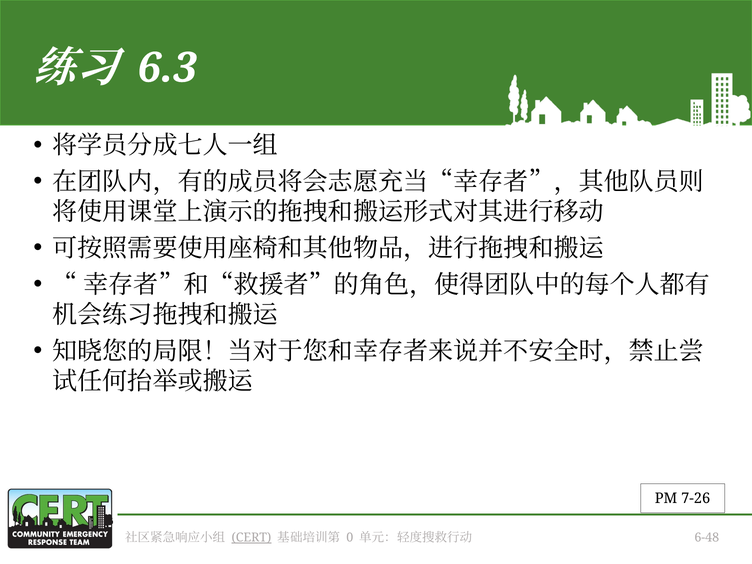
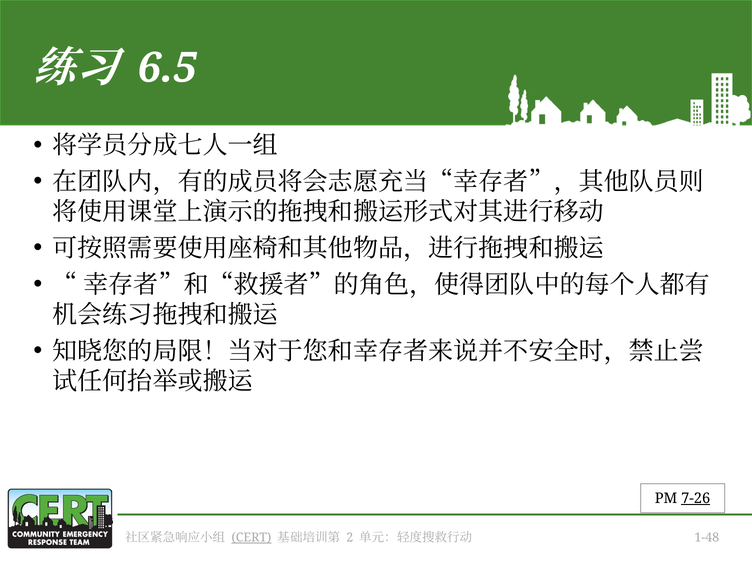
6.3: 6.3 -> 6.5
7-26 underline: none -> present
0: 0 -> 2
6-48: 6-48 -> 1-48
